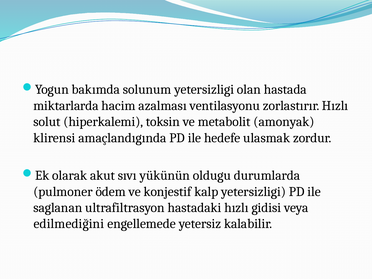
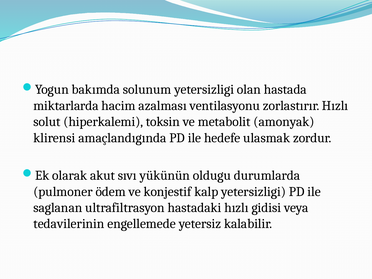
edilmediğini: edilmediğini -> tedavilerinin
